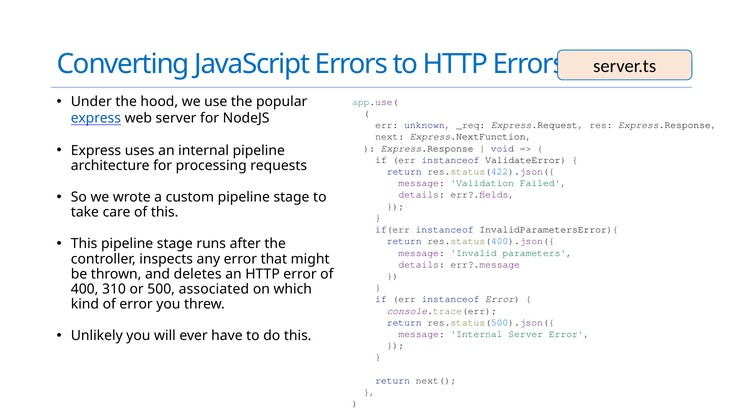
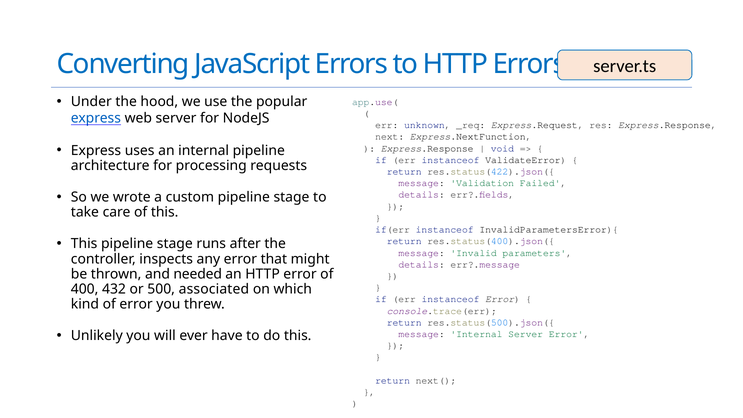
deletes: deletes -> needed
310: 310 -> 432
